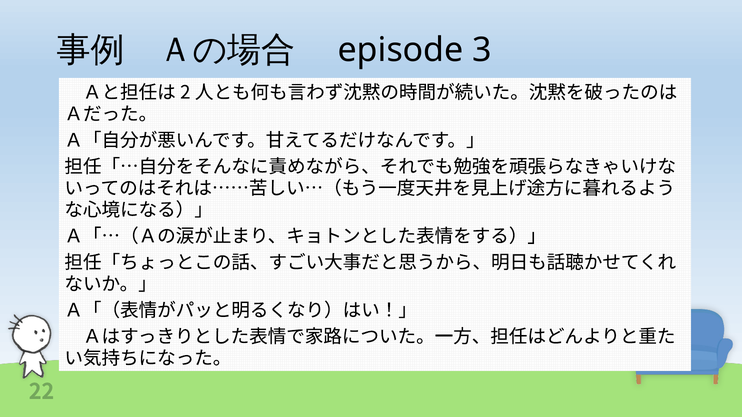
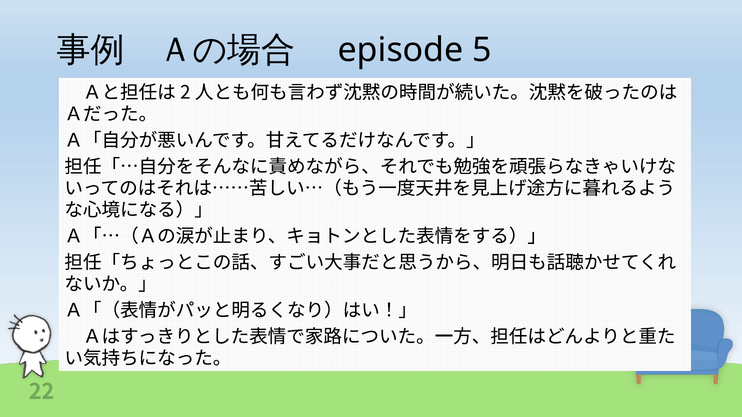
3: 3 -> 5
